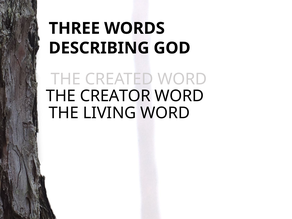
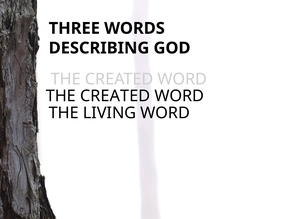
CREATOR at (115, 96): CREATOR -> CREATED
